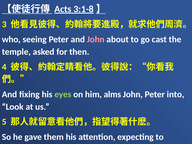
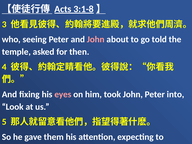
cast: cast -> told
eyes colour: light green -> pink
alms: alms -> took
